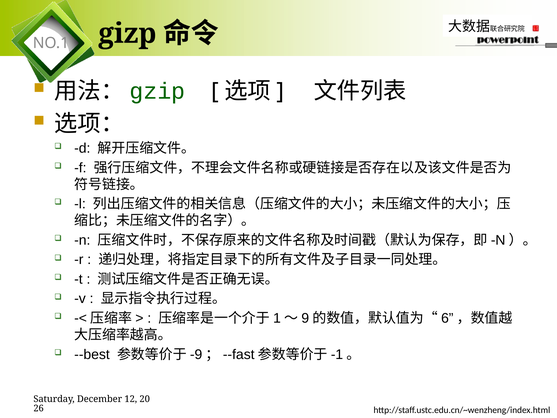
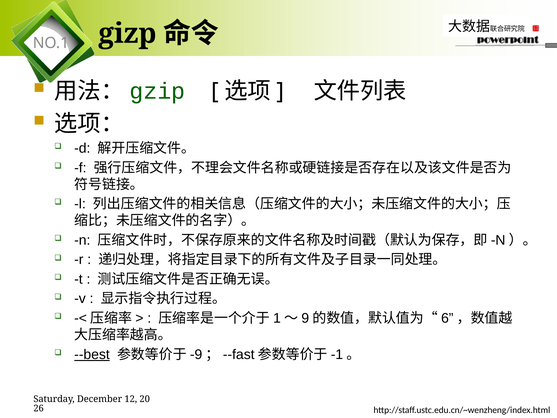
--best underline: none -> present
